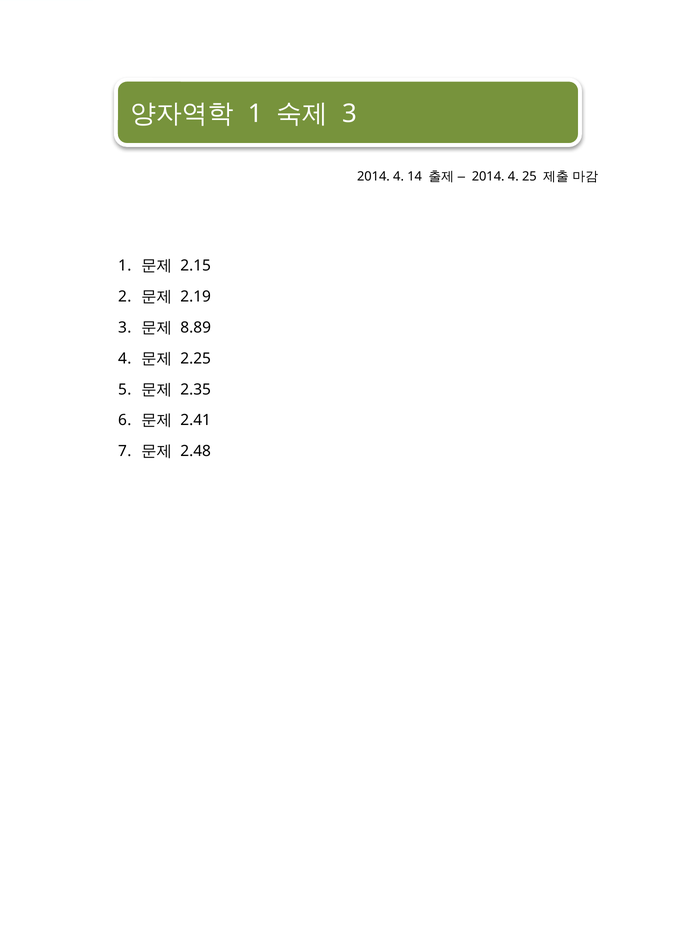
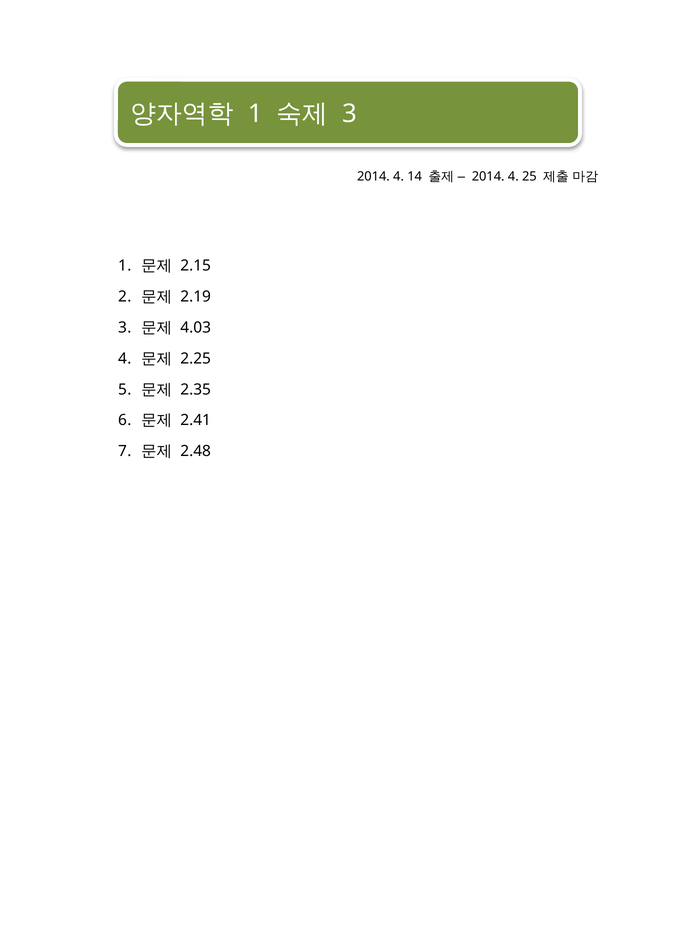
8.89: 8.89 -> 4.03
